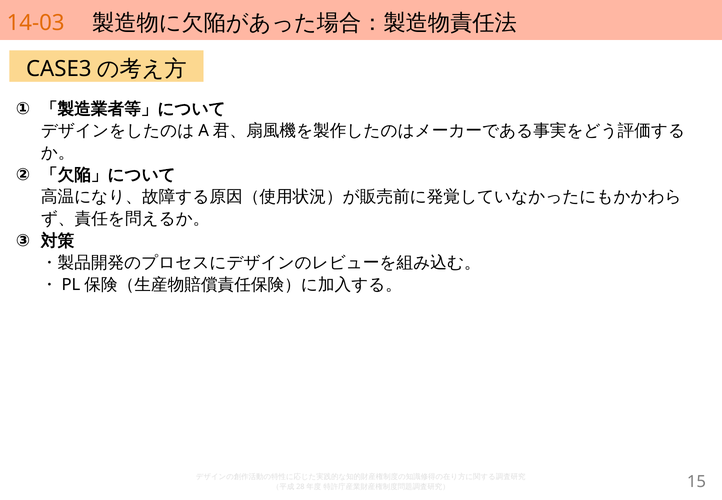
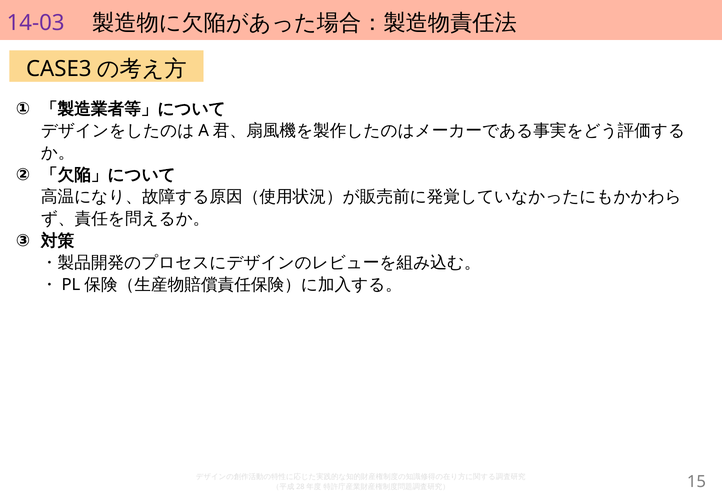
14-03 colour: orange -> purple
